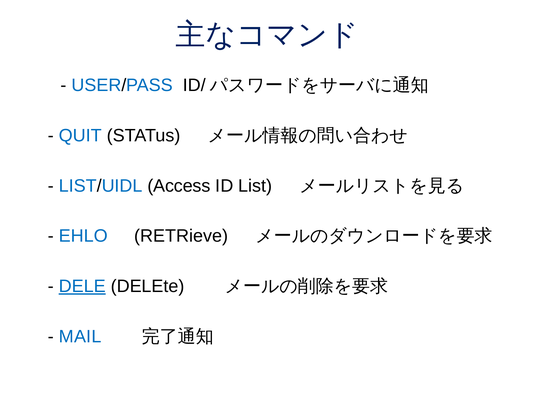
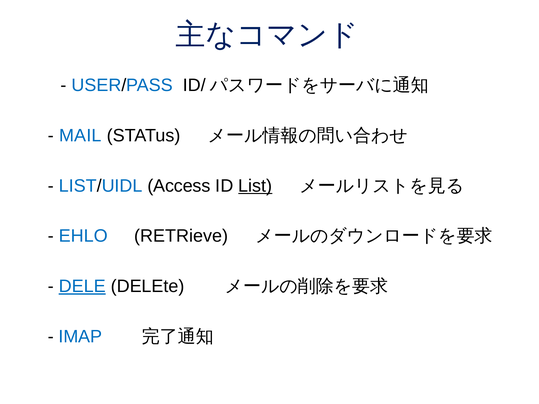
QUIT: QUIT -> MAIL
List underline: none -> present
MAIL: MAIL -> IMAP
